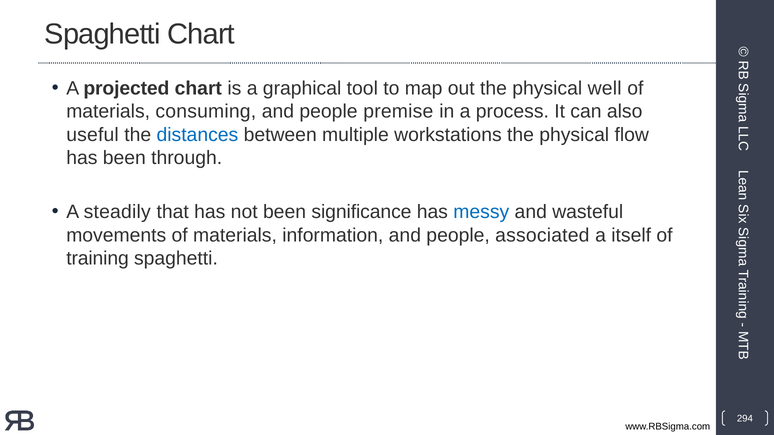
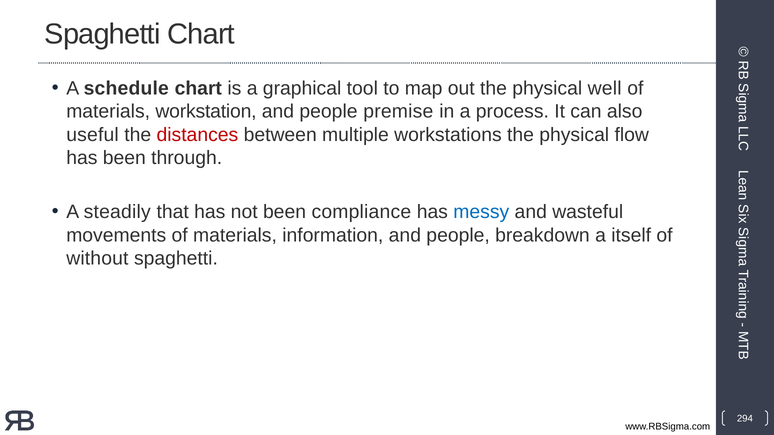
projected: projected -> schedule
consuming: consuming -> workstation
distances colour: blue -> red
significance: significance -> compliance
associated: associated -> breakdown
training: training -> without
